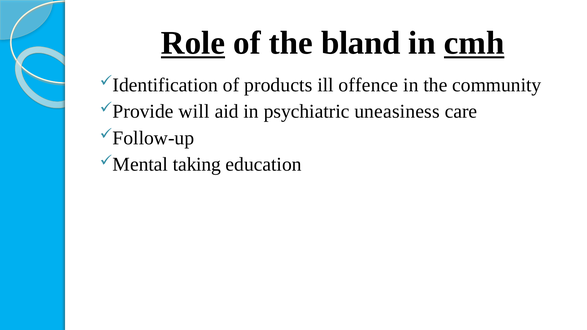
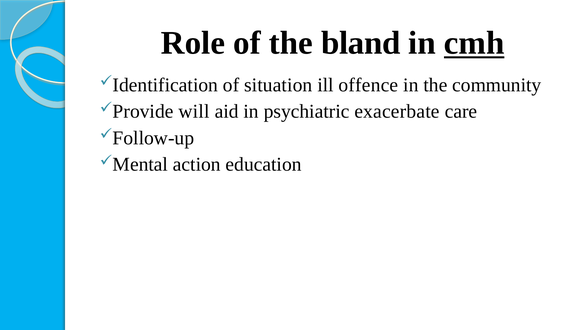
Role underline: present -> none
products: products -> situation
uneasiness: uneasiness -> exacerbate
taking: taking -> action
